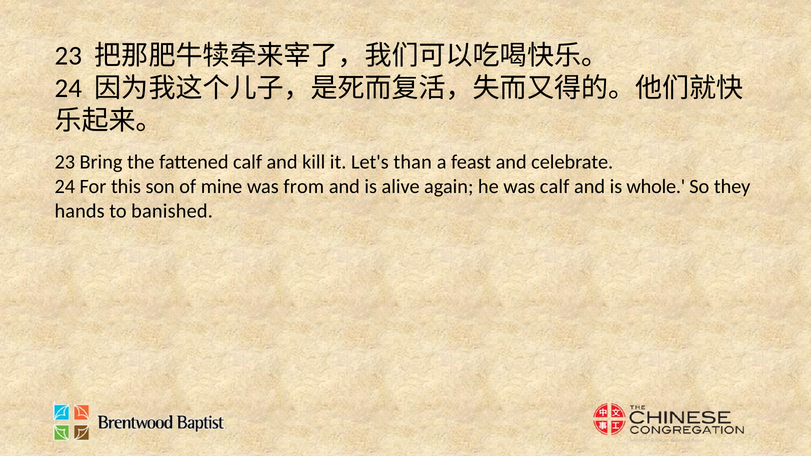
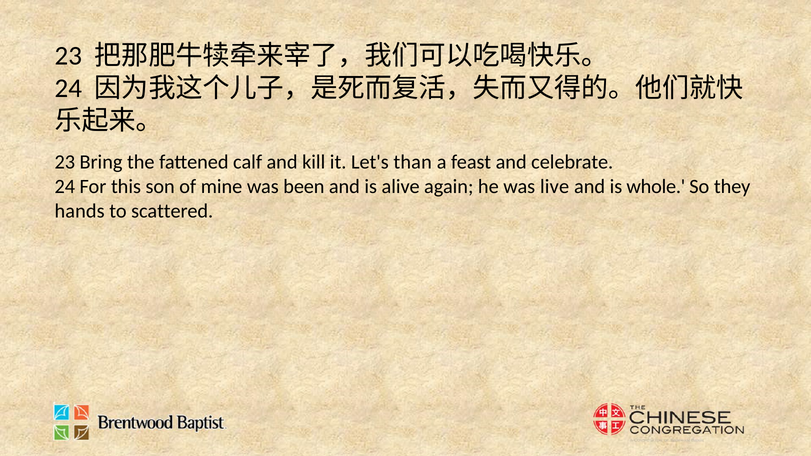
from: from -> been
was calf: calf -> live
banished: banished -> scattered
